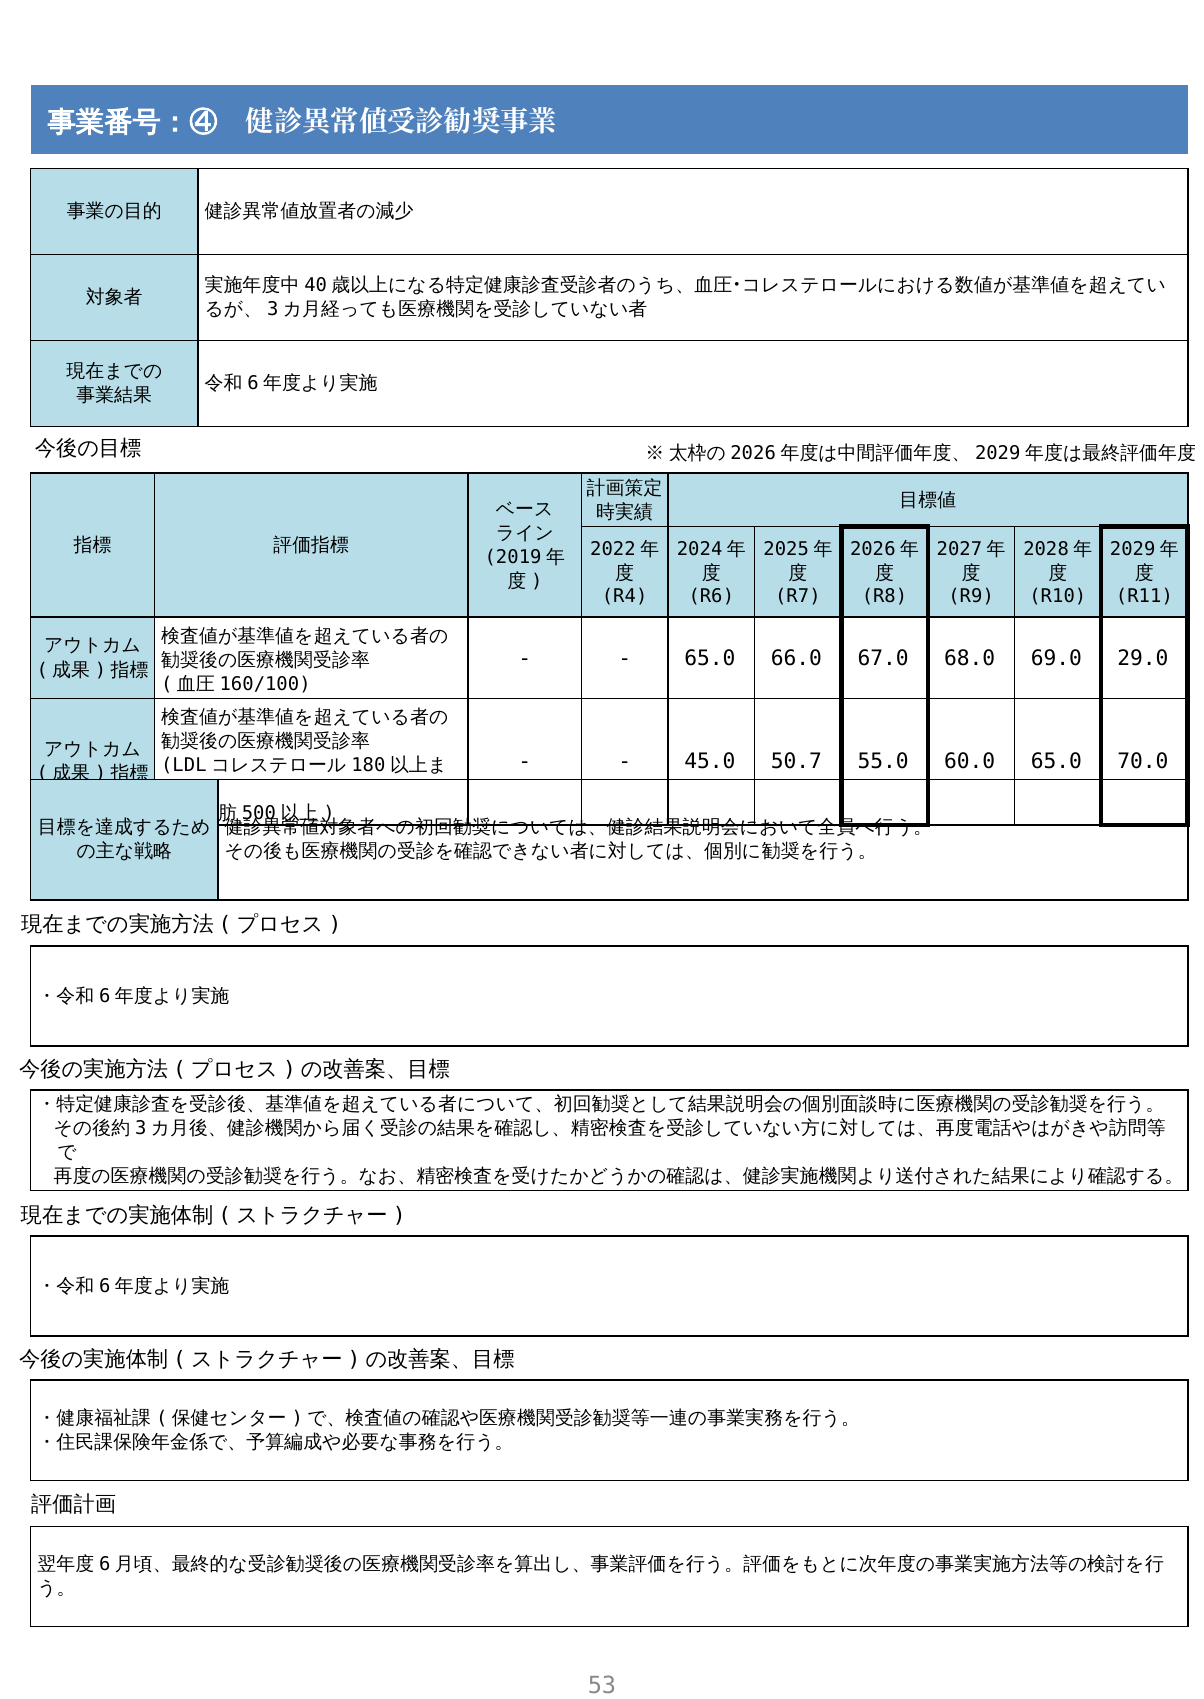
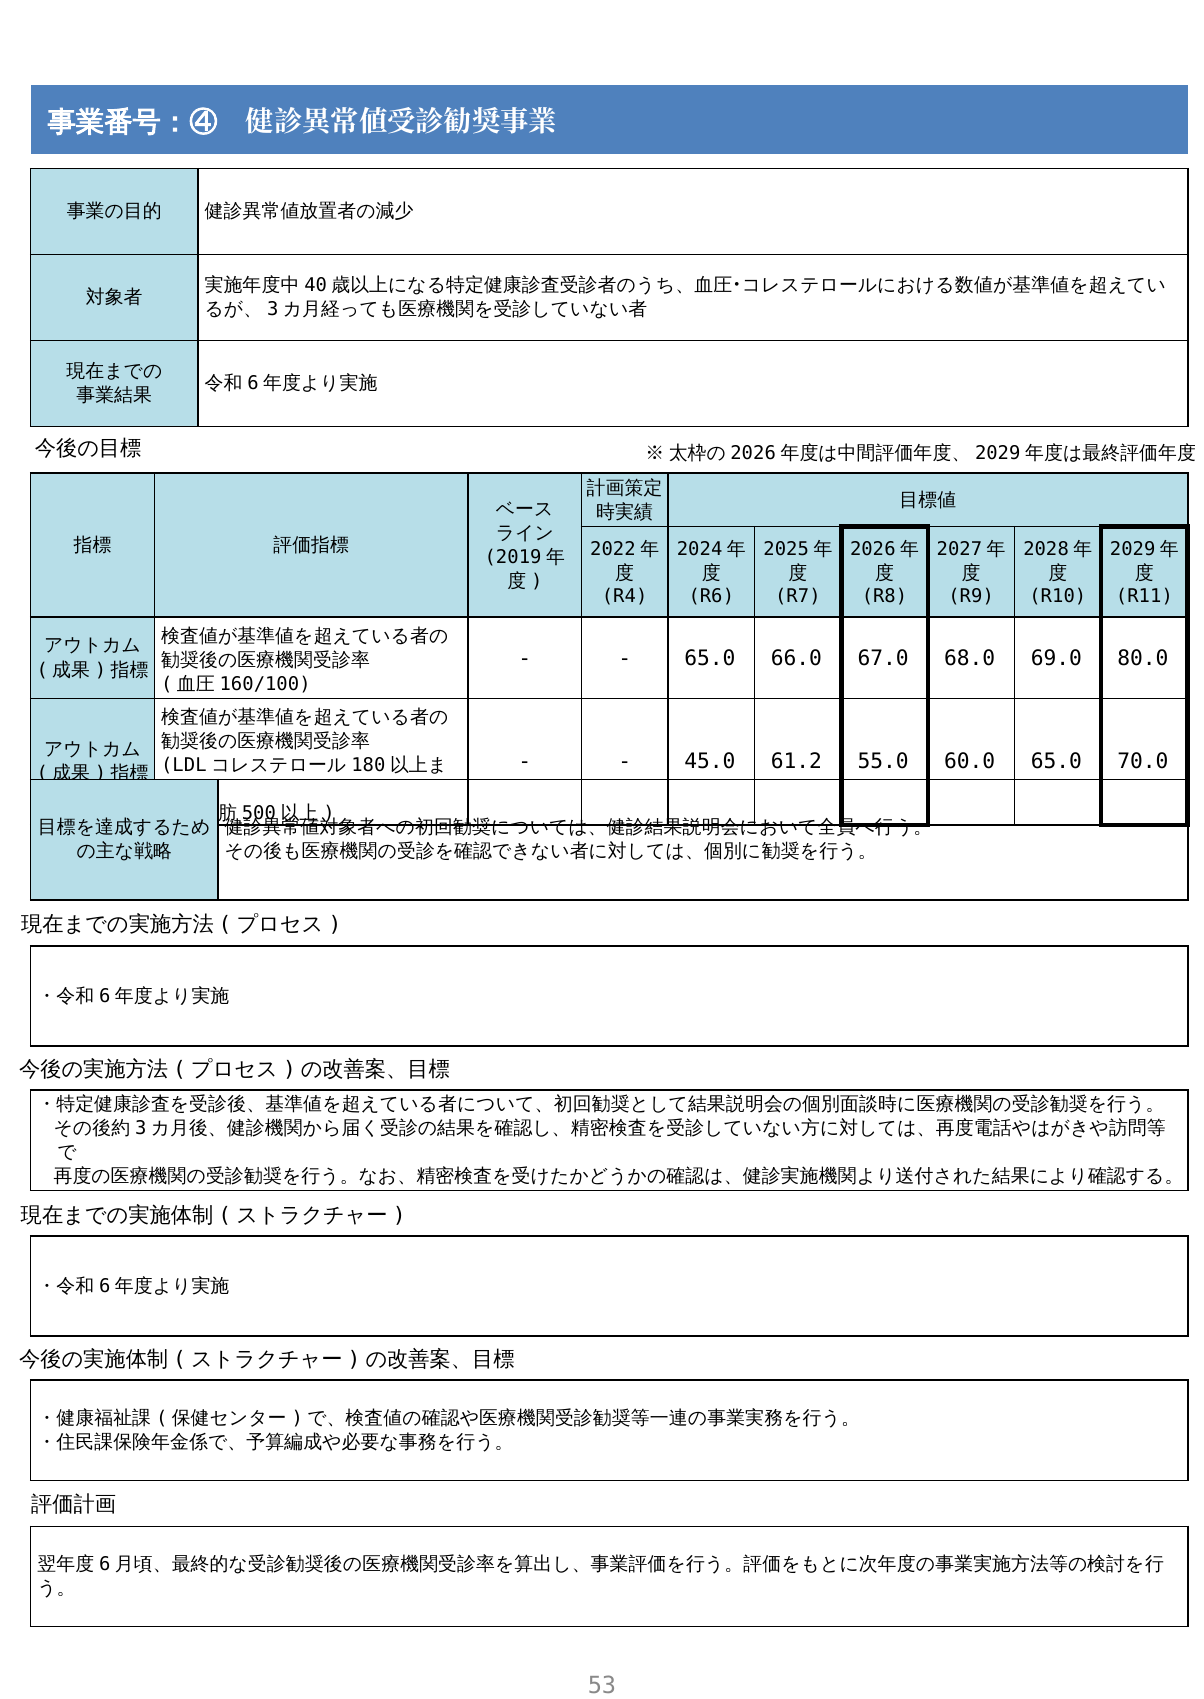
29.0: 29.0 -> 80.0
50.7: 50.7 -> 61.2
